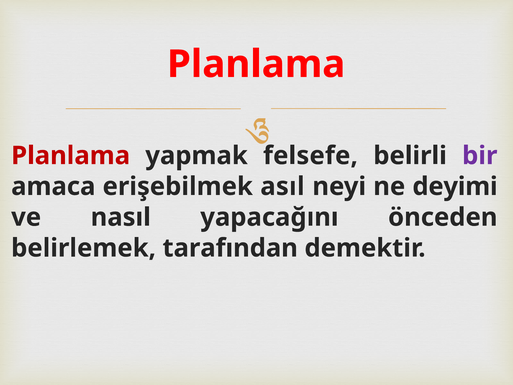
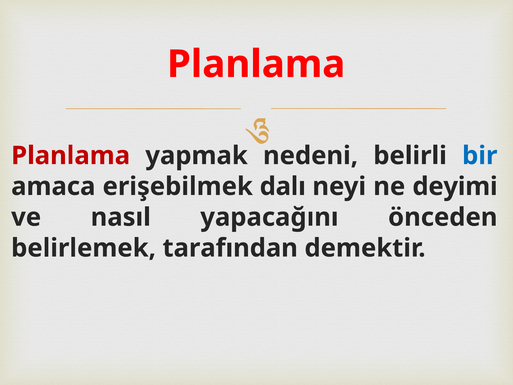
felsefe: felsefe -> nedeni
bir colour: purple -> blue
asıl: asıl -> dalı
